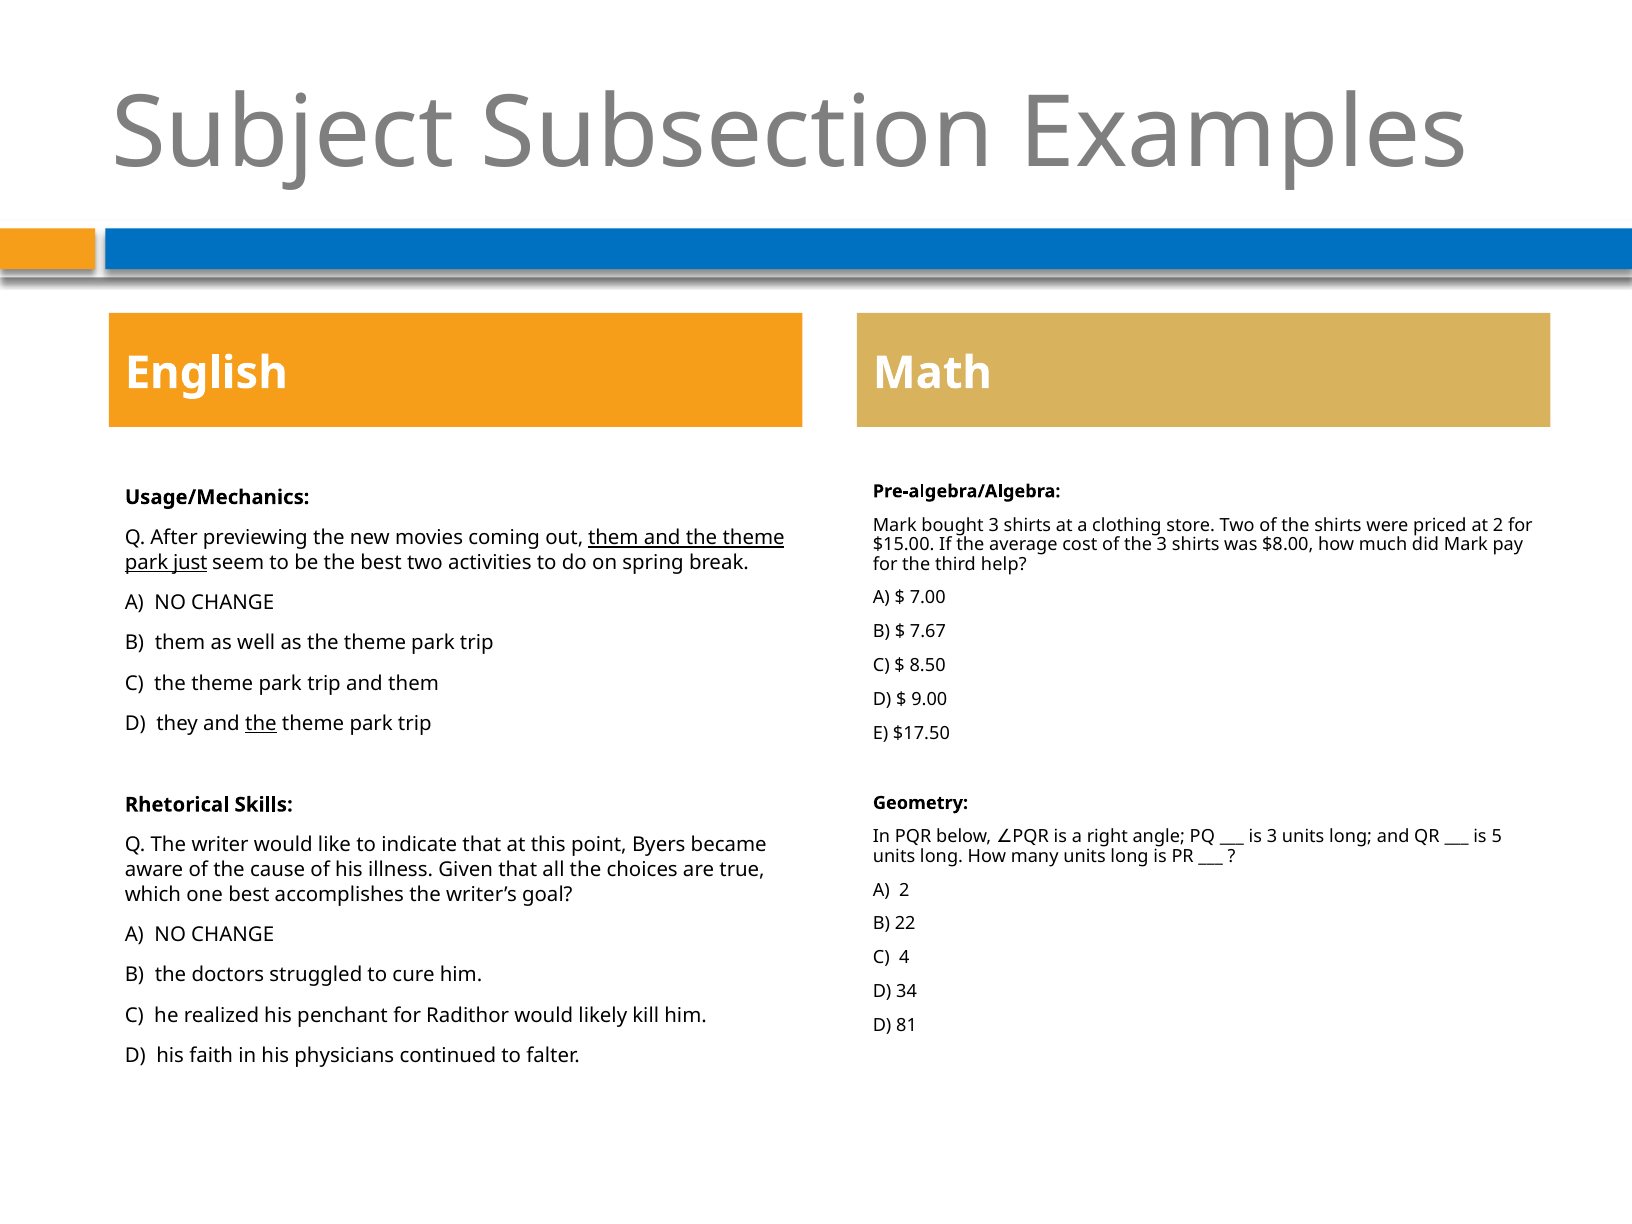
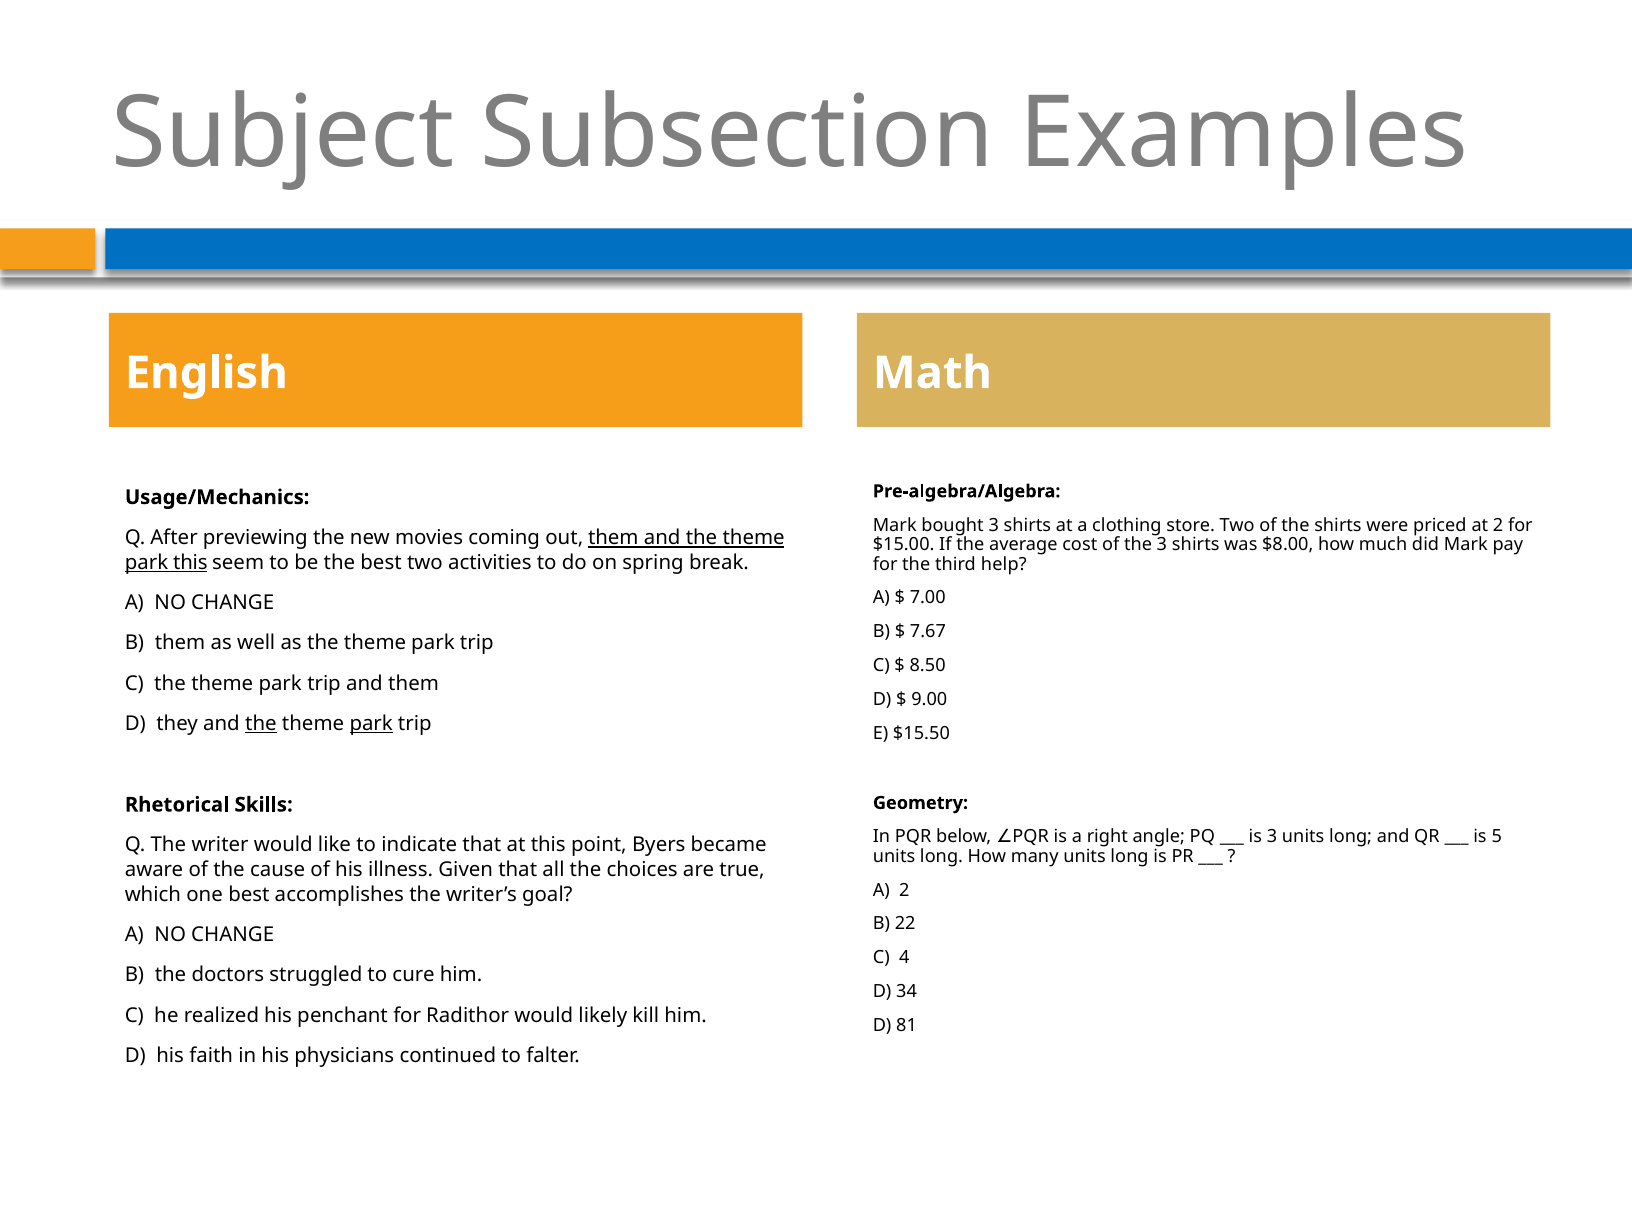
park just: just -> this
park at (371, 724) underline: none -> present
$17.50: $17.50 -> $15.50
